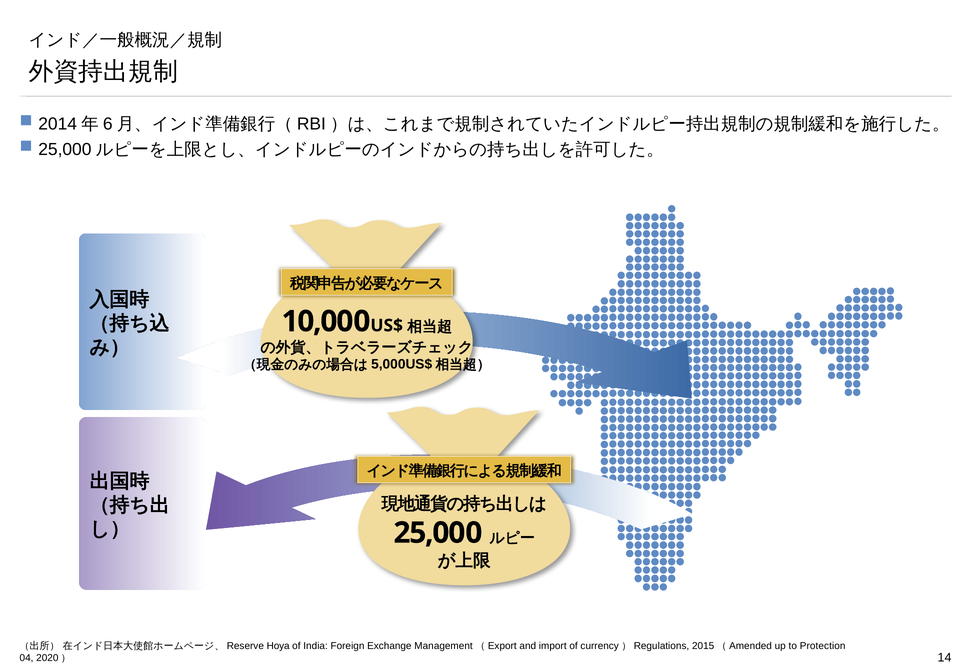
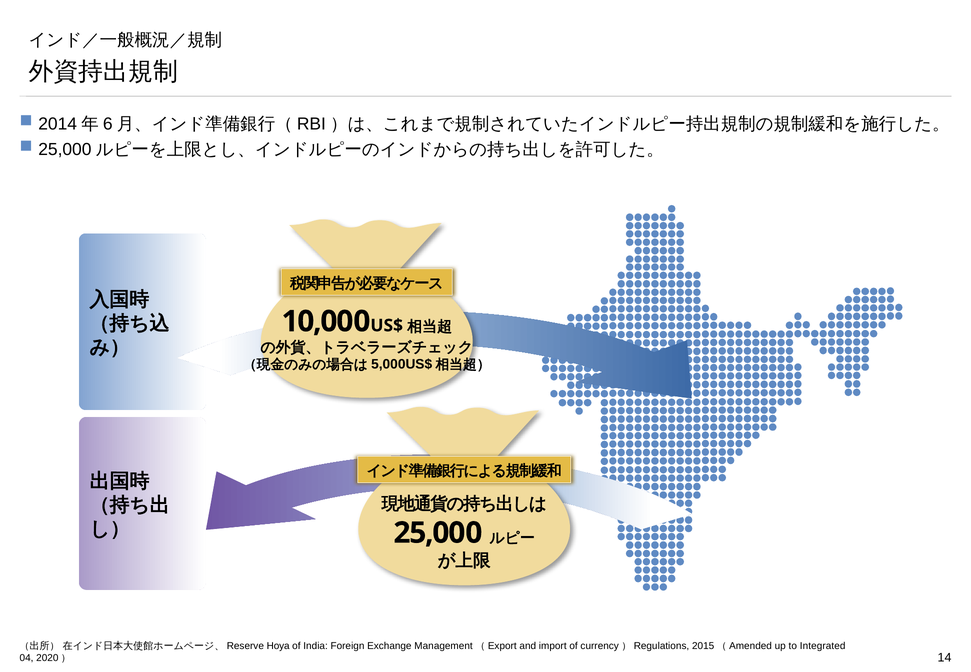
Protection: Protection -> Integrated
